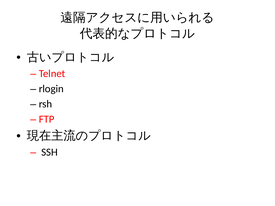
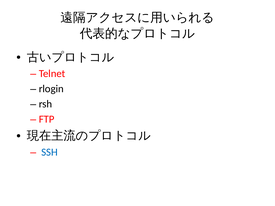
SSH colour: black -> blue
